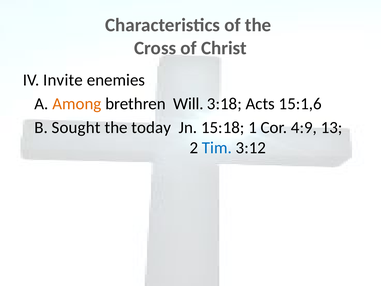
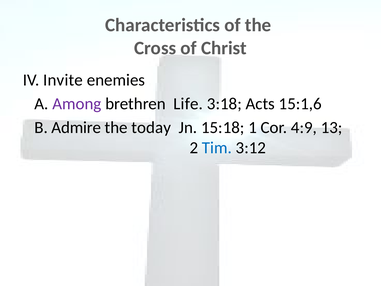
Among colour: orange -> purple
Will: Will -> Life
Sought: Sought -> Admire
